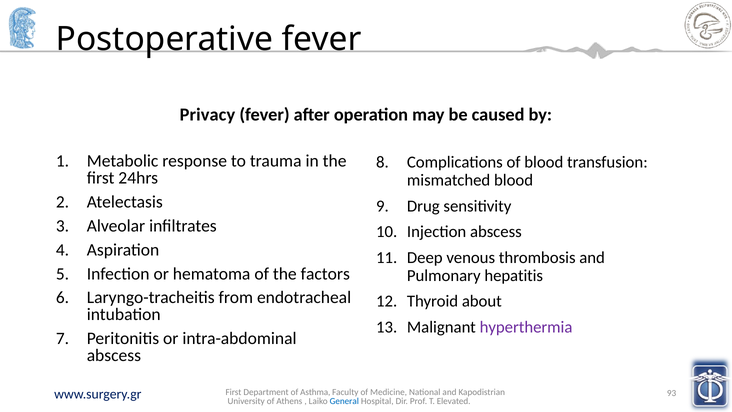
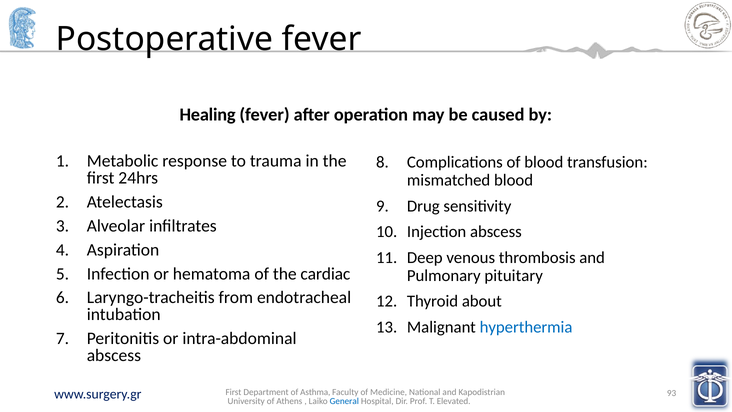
Privacy: Privacy -> Healing
factors: factors -> cardiac
hepatitis: hepatitis -> pituitary
hyperthermia colour: purple -> blue
